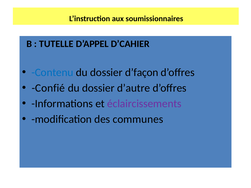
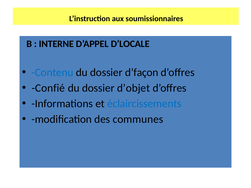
TUTELLE: TUTELLE -> INTERNE
D’CAHIER: D’CAHIER -> D’LOCALE
d’autre: d’autre -> d’objet
éclaircissements colour: purple -> blue
